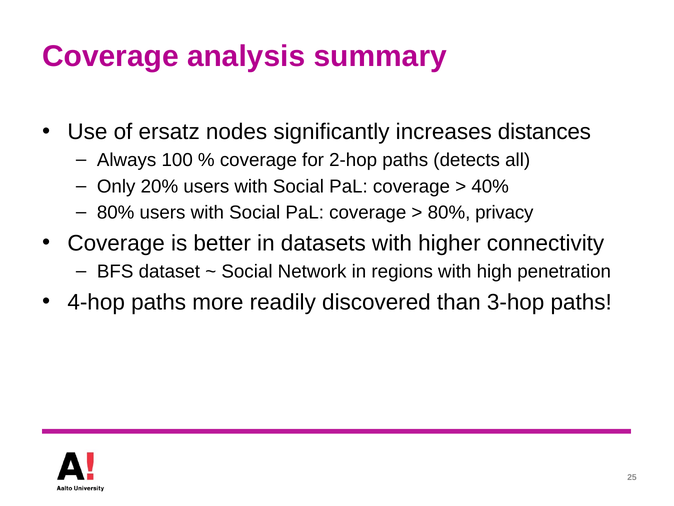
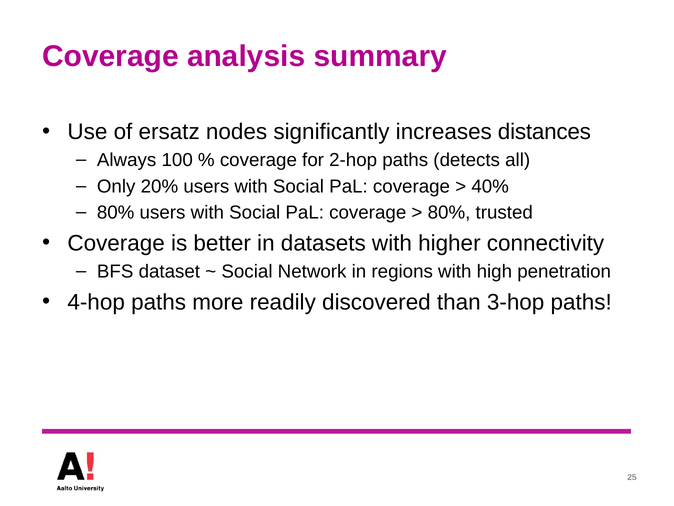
privacy: privacy -> trusted
